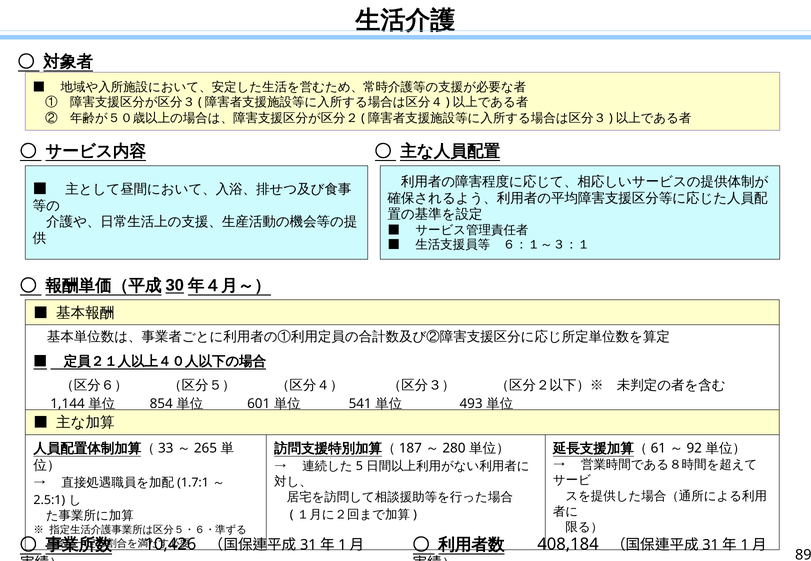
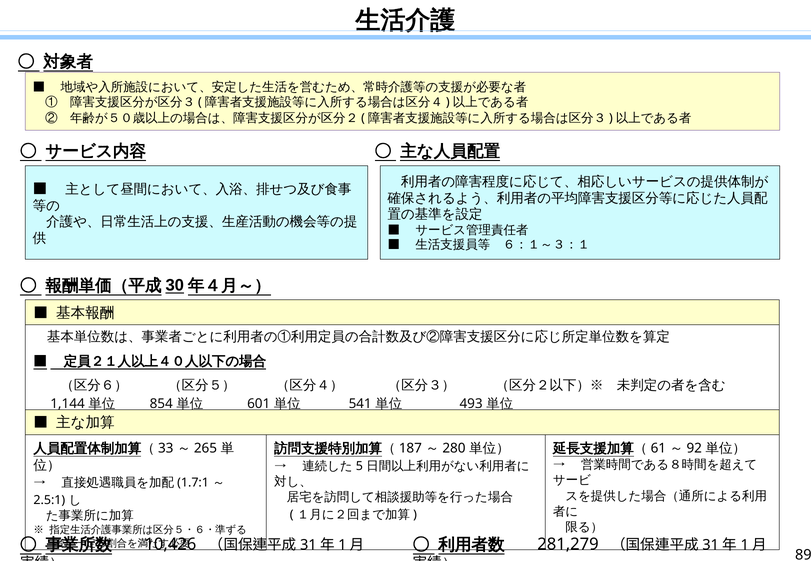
408,184: 408,184 -> 281,279
